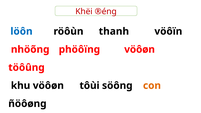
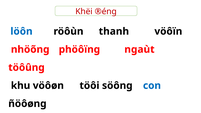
phöôïng vöôøn: vöôøn -> ngaùt
tôùi: tôùi -> töôi
con colour: orange -> blue
